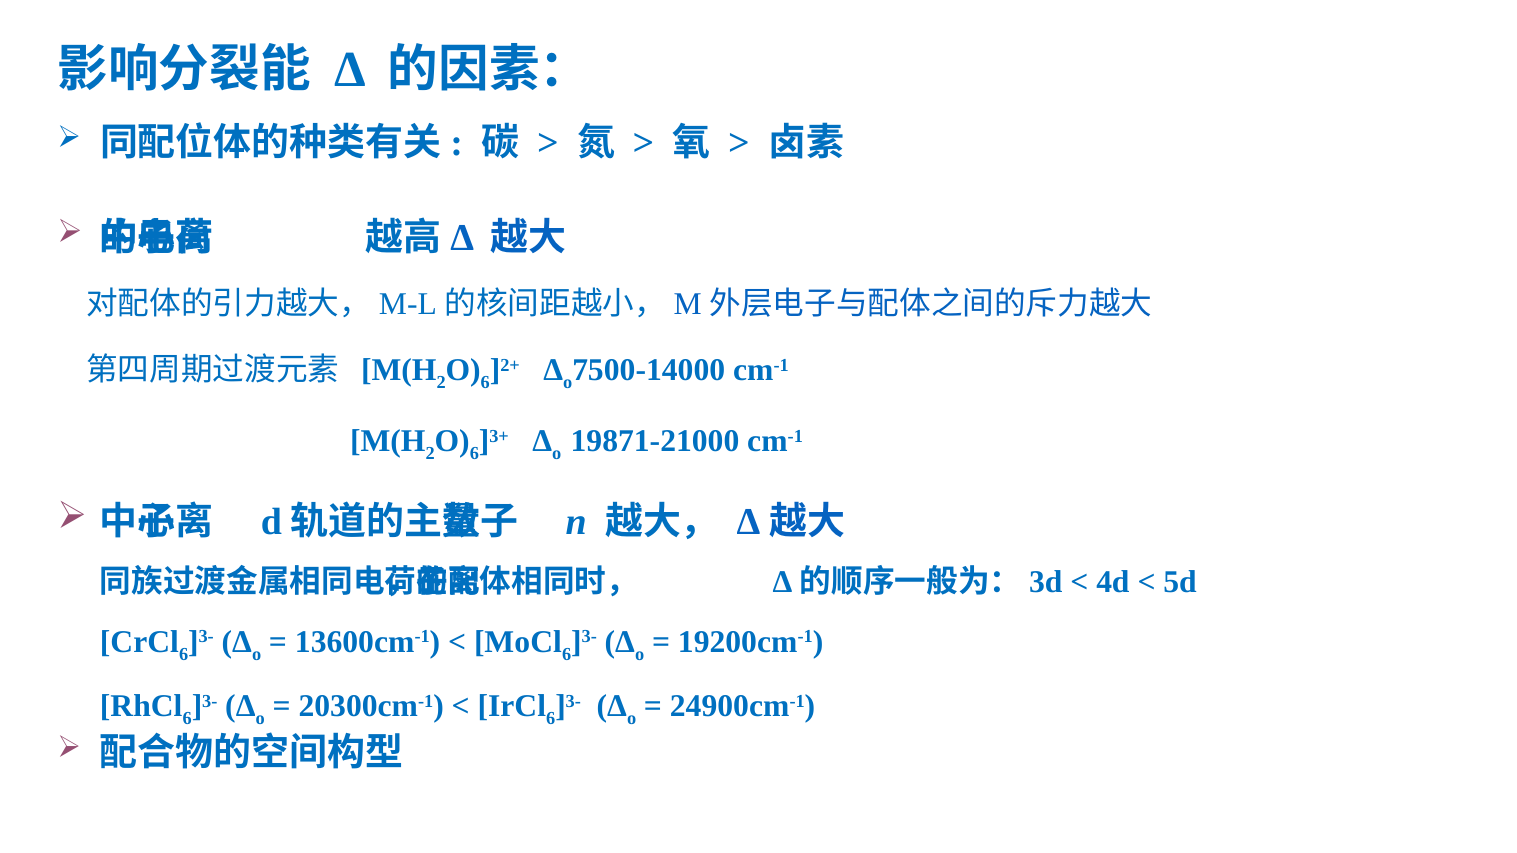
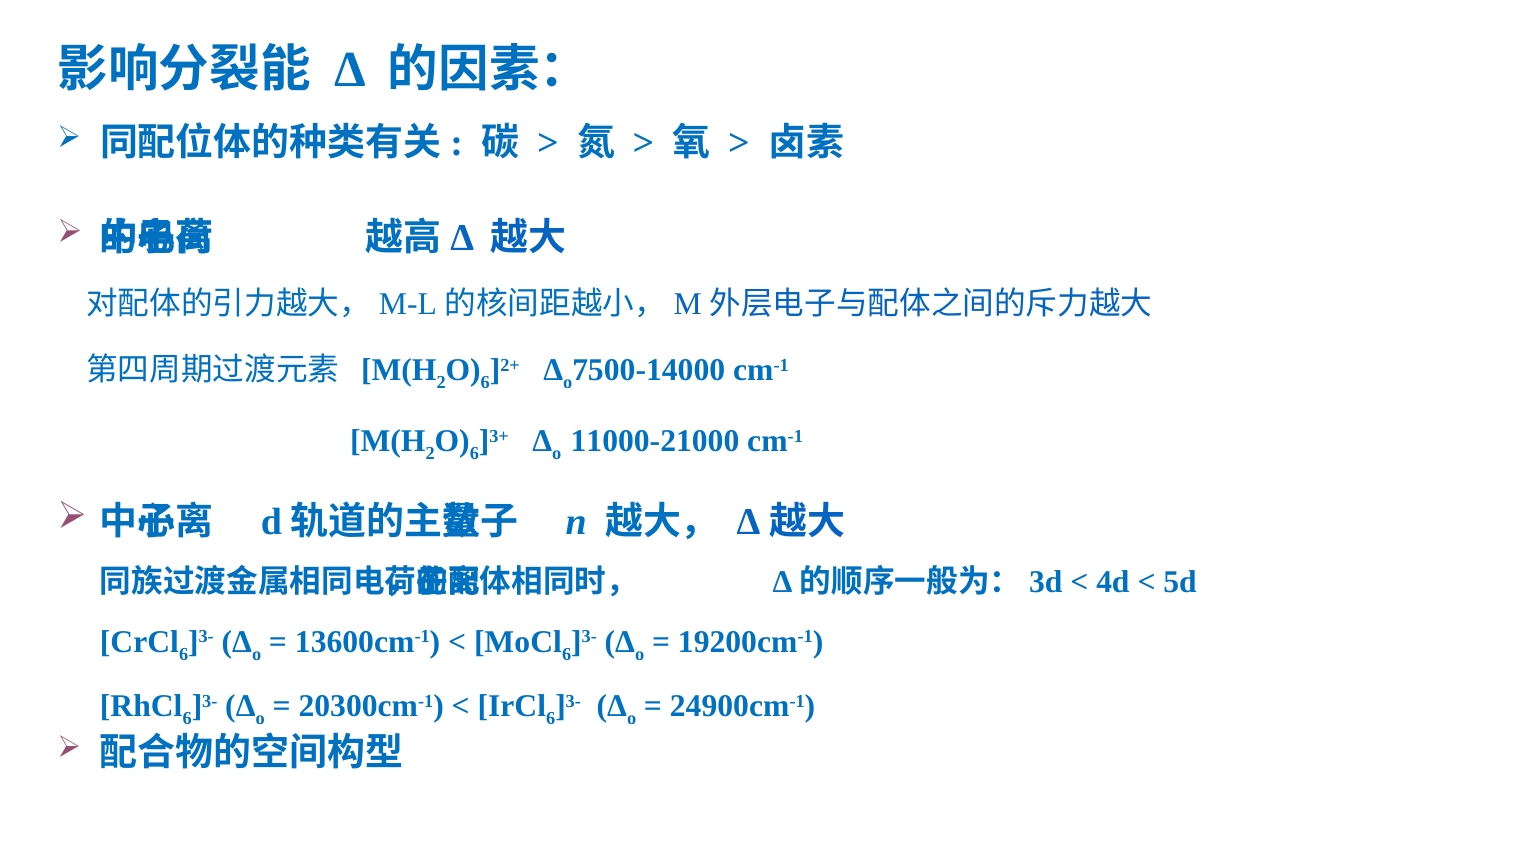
19871-21000: 19871-21000 -> 11000-21000
